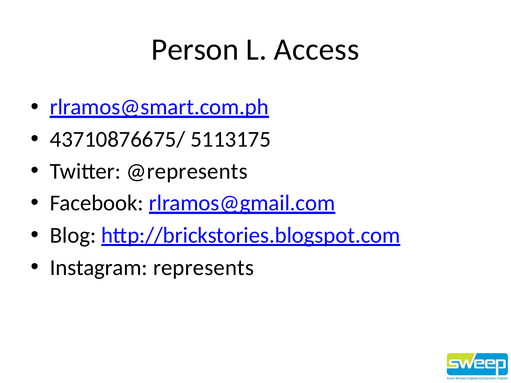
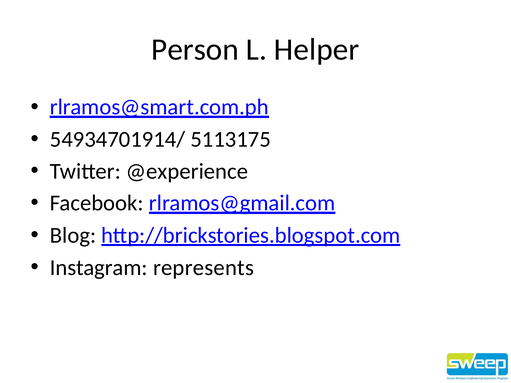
Access: Access -> Helper
43710876675/: 43710876675/ -> 54934701914/
@represents: @represents -> @experience
